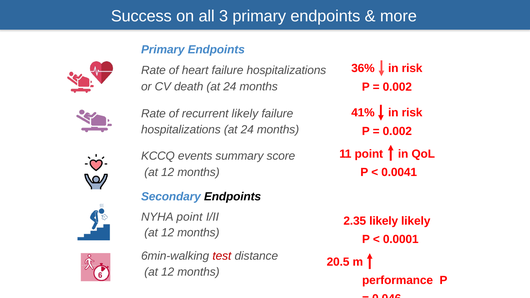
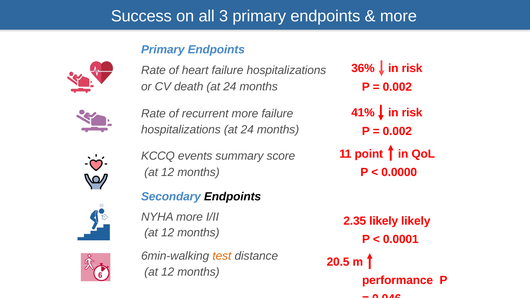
recurrent likely: likely -> more
0.0041: 0.0041 -> 0.0000
NYHA point: point -> more
test colour: red -> orange
